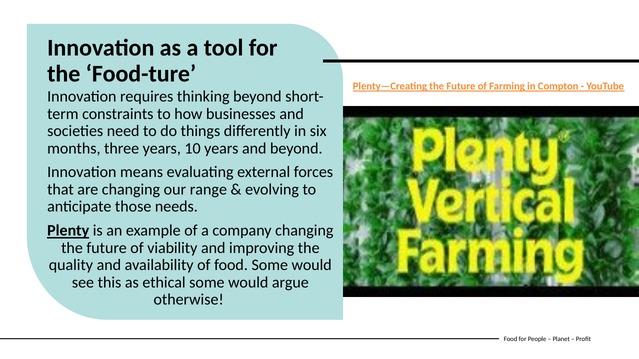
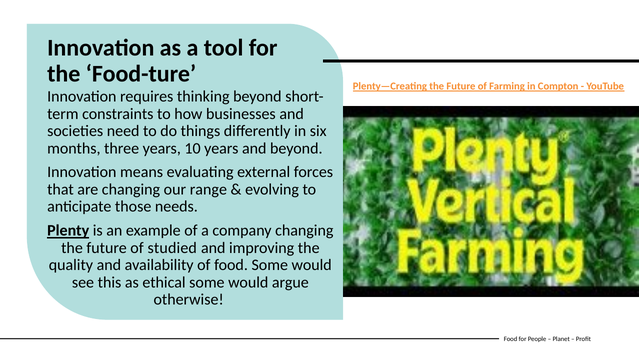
viability: viability -> studied
